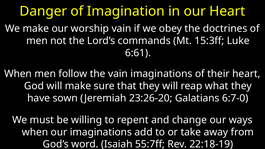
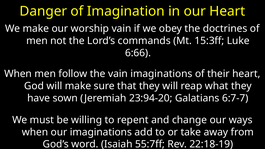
6:61: 6:61 -> 6:66
23:26-20: 23:26-20 -> 23:94-20
6:7-0: 6:7-0 -> 6:7-7
